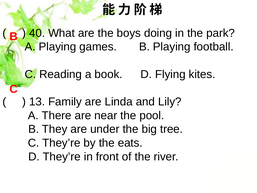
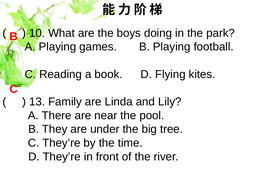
40: 40 -> 10
eats: eats -> time
